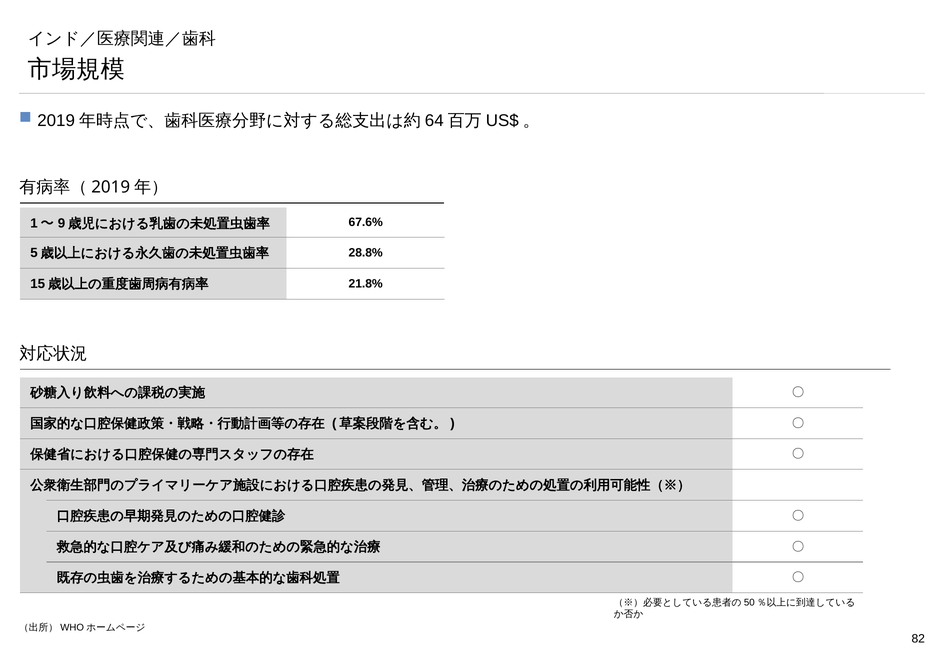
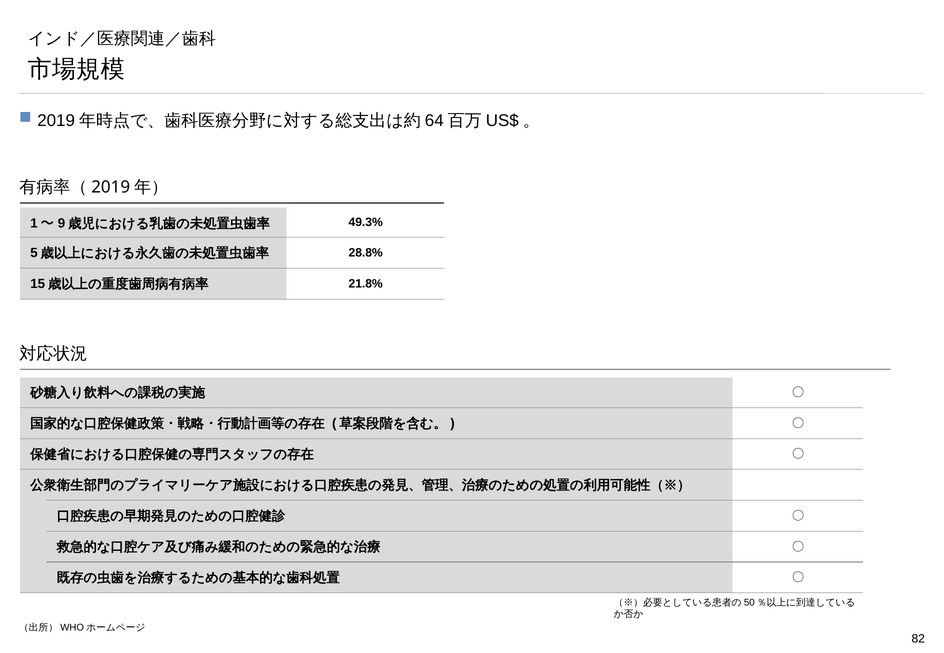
67.6%: 67.6% -> 49.3%
